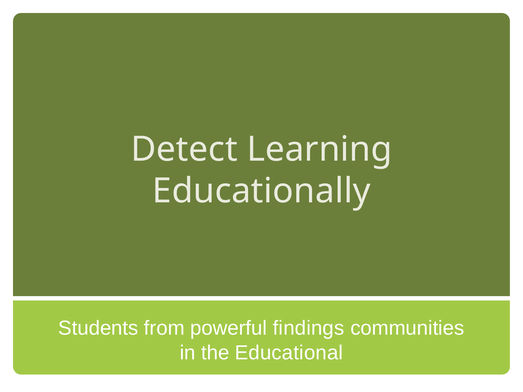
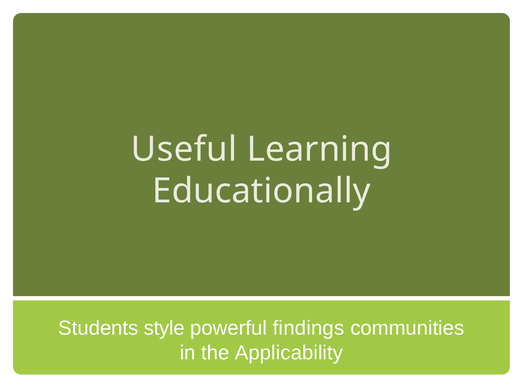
Detect: Detect -> Useful
from: from -> style
Educational: Educational -> Applicability
